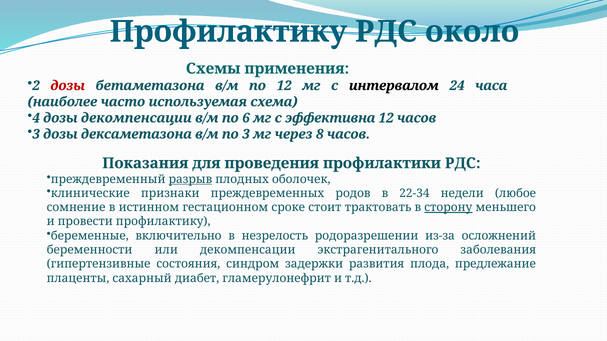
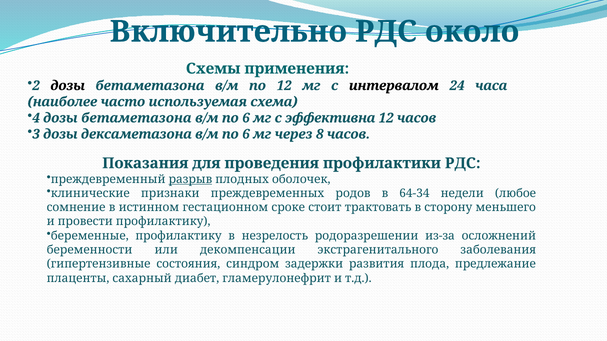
Профилактику at (228, 32): Профилактику -> Включительно
дозы at (68, 86) colour: red -> black
4 дозы декомпенсации: декомпенсации -> бетаметазона
дексаметазона в/м по 3: 3 -> 6
22-34: 22-34 -> 64-34
сторону underline: present -> none
беременные включительно: включительно -> профилактику
